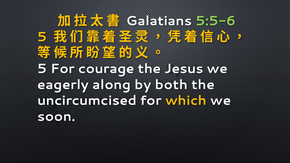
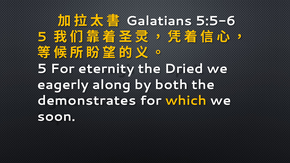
5:5-6 colour: light green -> white
courage: courage -> eternity
Jesus: Jesus -> Dried
uncircumcised: uncircumcised -> demonstrates
